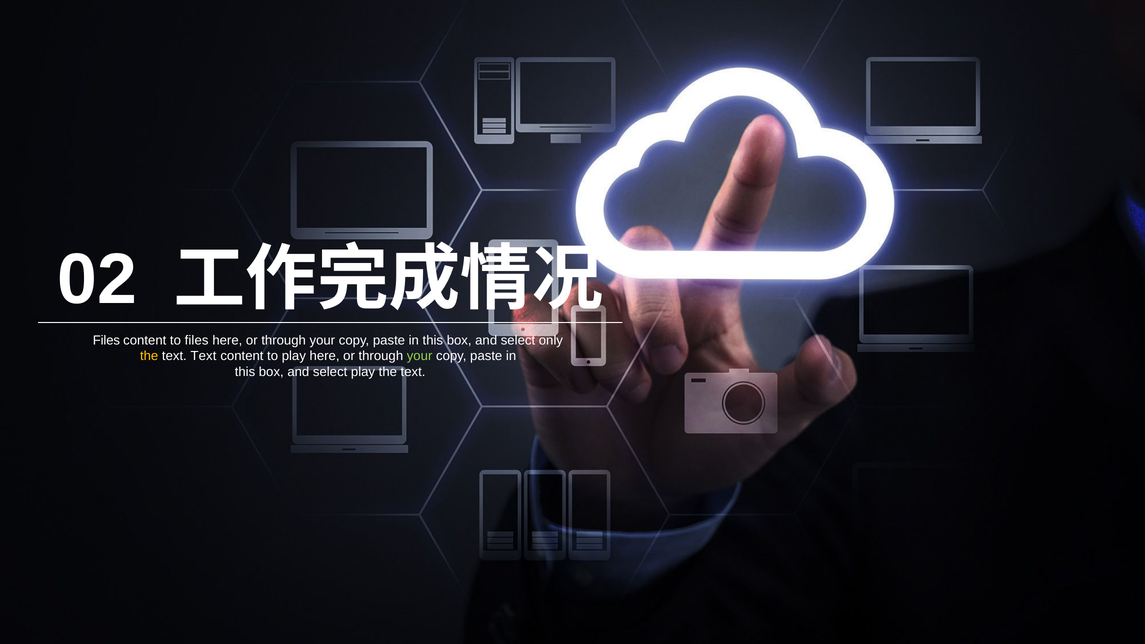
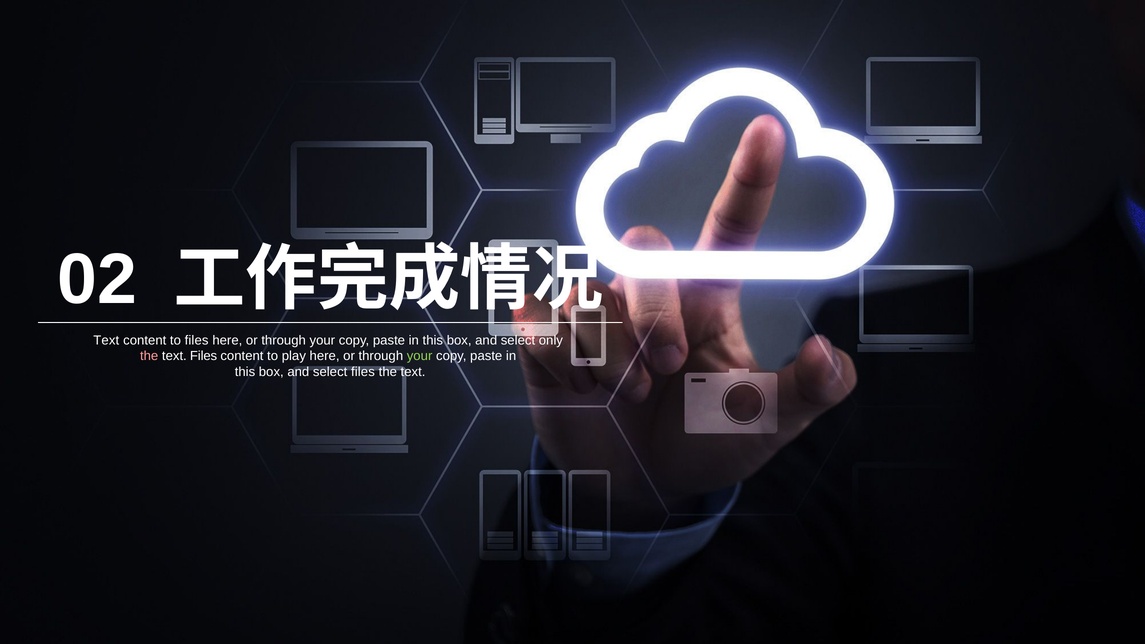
Files at (106, 340): Files -> Text
the at (149, 356) colour: yellow -> pink
text Text: Text -> Files
select play: play -> files
